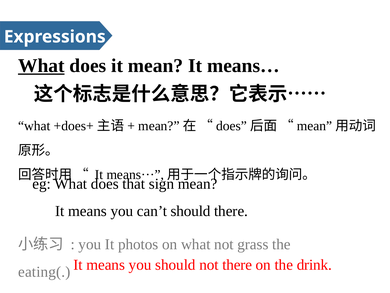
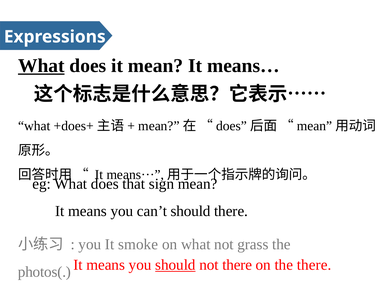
photos: photos -> smoke
should at (175, 264) underline: none -> present
the drink: drink -> there
eating(: eating( -> photos(
